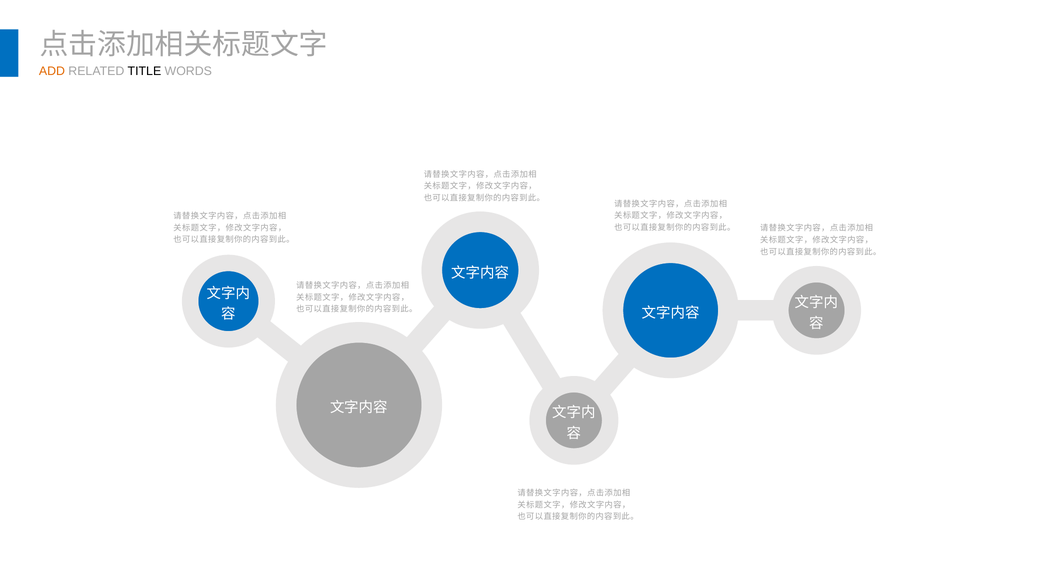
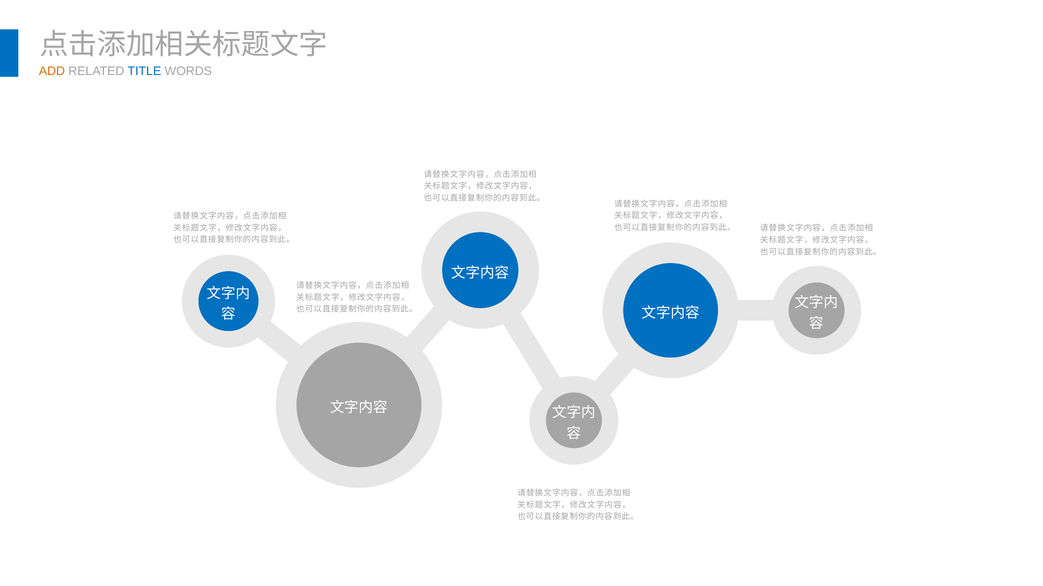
TITLE colour: black -> blue
